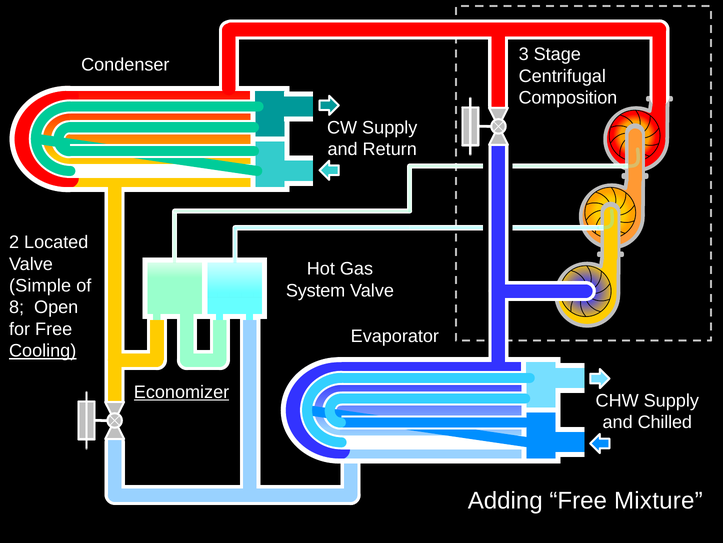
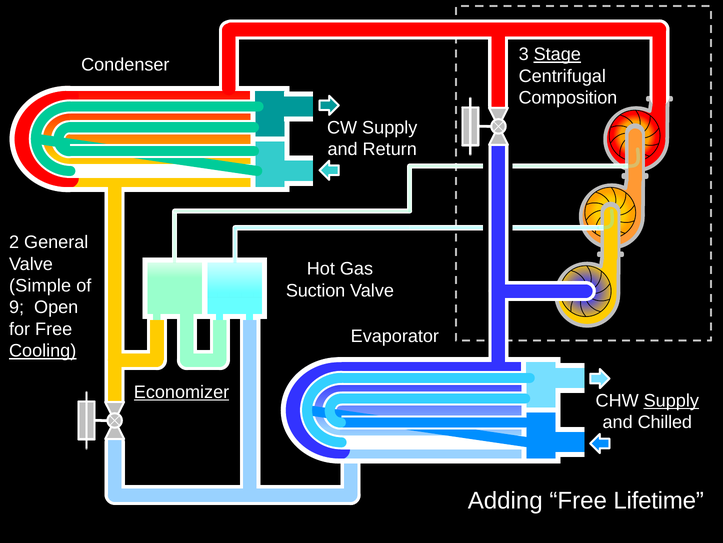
Stage underline: none -> present
Located: Located -> General
System: System -> Suction
8: 8 -> 9
Supply at (671, 400) underline: none -> present
Mixture: Mixture -> Lifetime
